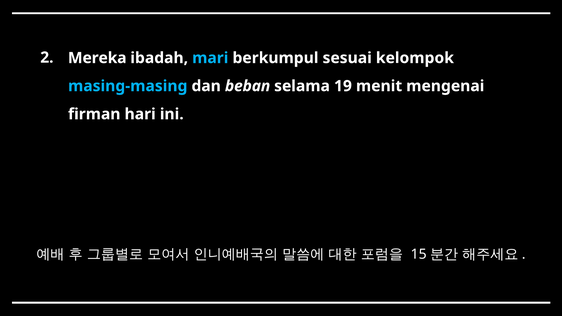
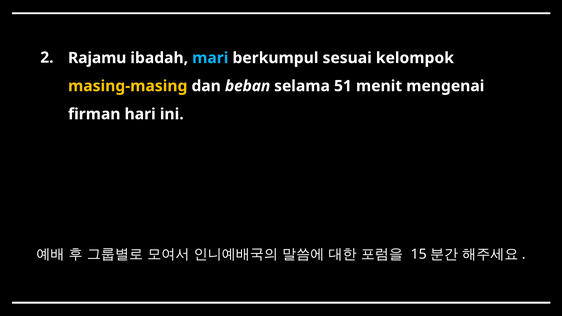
Mereka: Mereka -> Rajamu
masing-masing colour: light blue -> yellow
19: 19 -> 51
